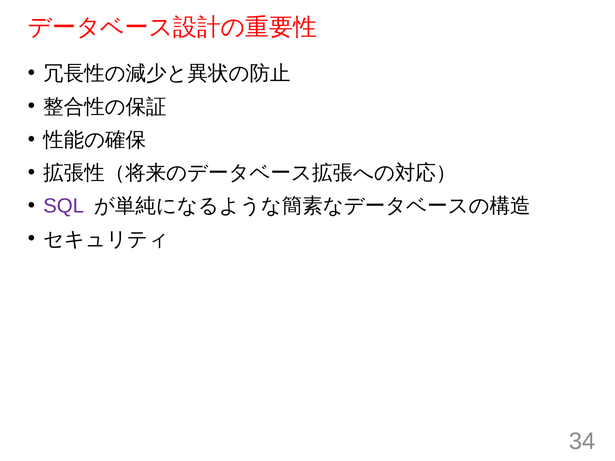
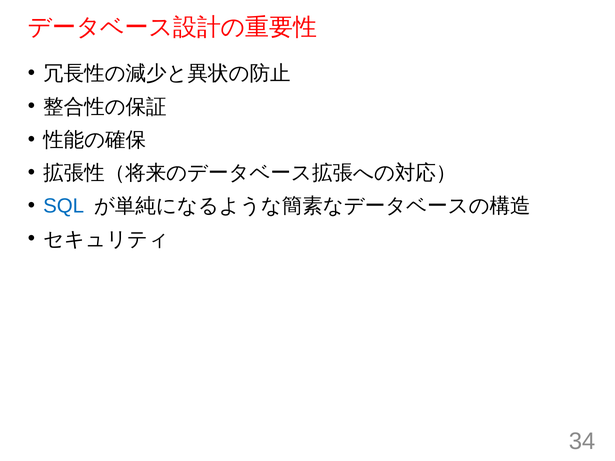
SQL colour: purple -> blue
